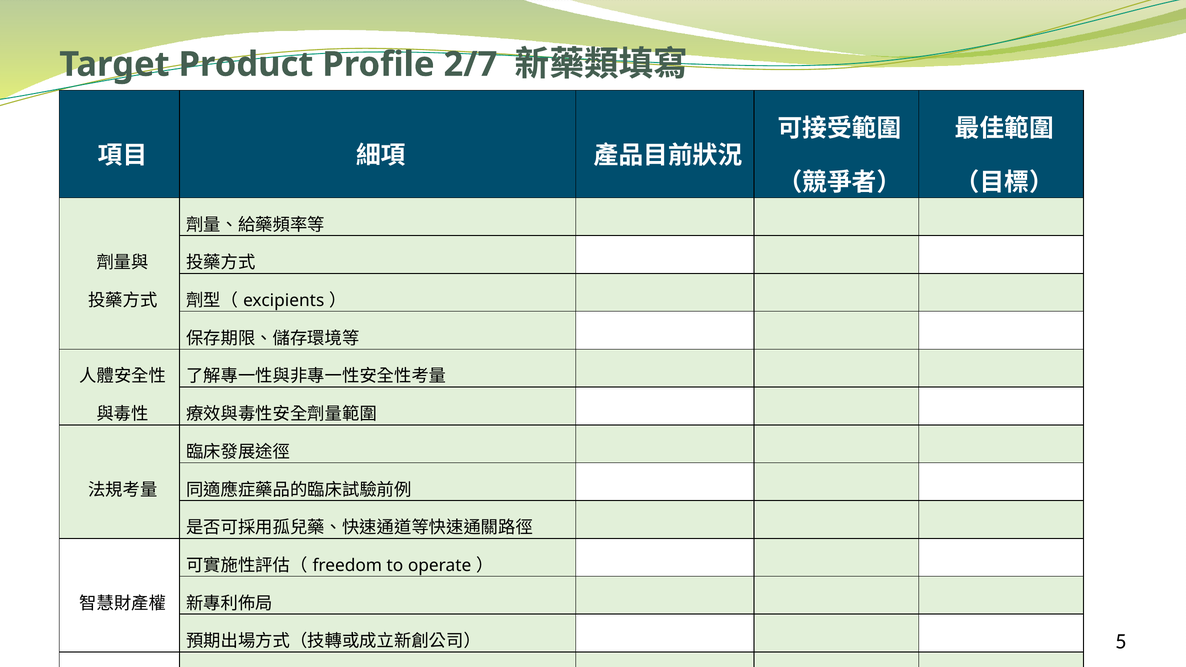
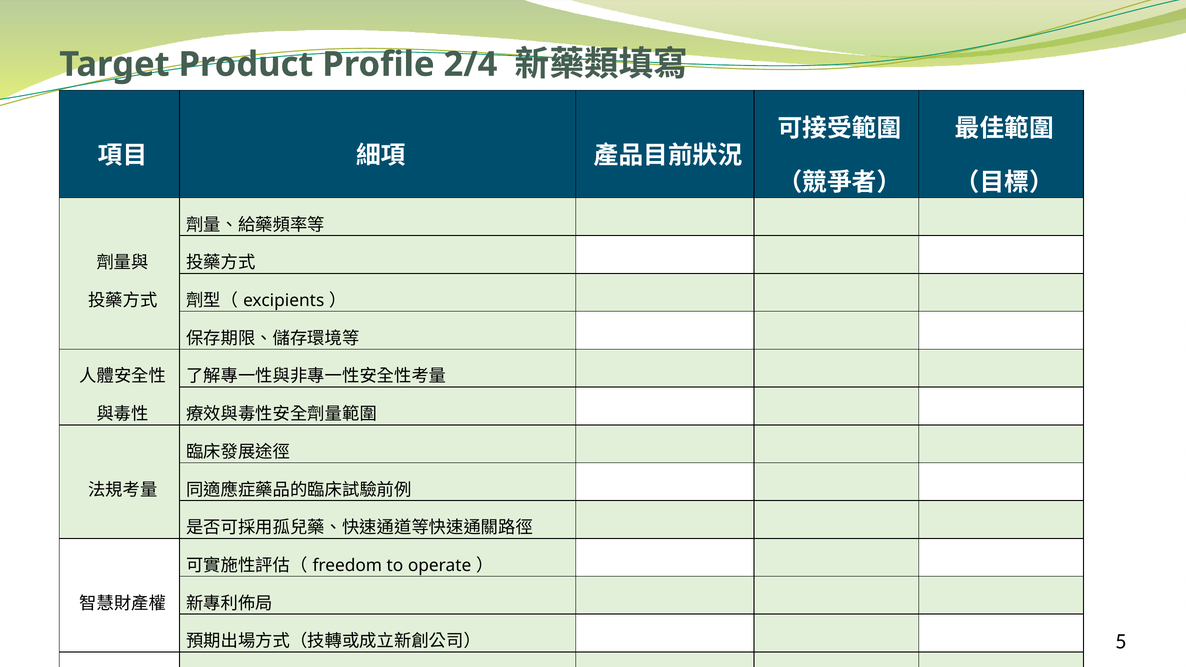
2/7: 2/7 -> 2/4
